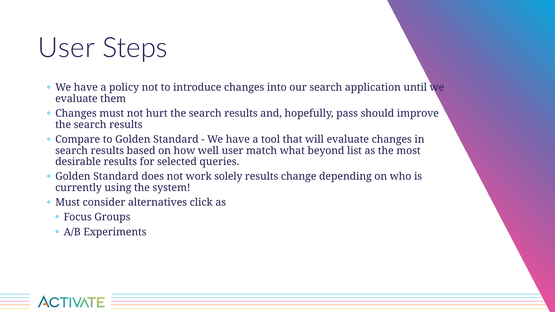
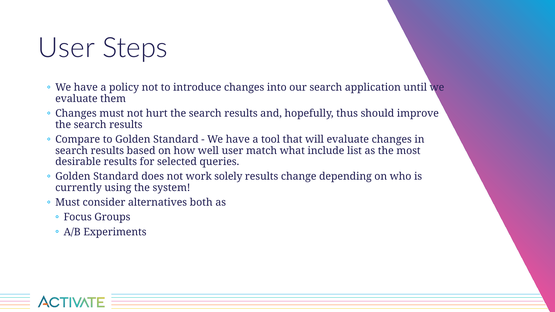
pass: pass -> thus
beyond: beyond -> include
click: click -> both
